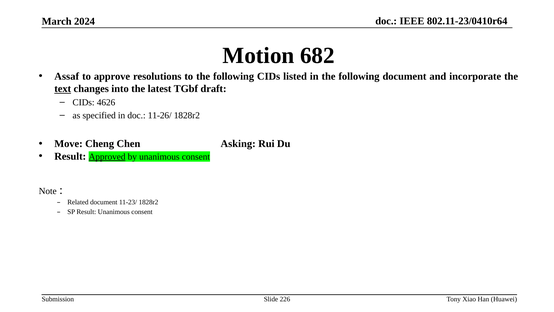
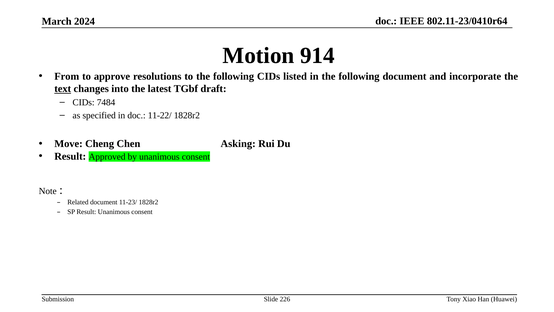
682: 682 -> 914
Assaf: Assaf -> From
4626: 4626 -> 7484
11-26/: 11-26/ -> 11-22/
Approved underline: present -> none
